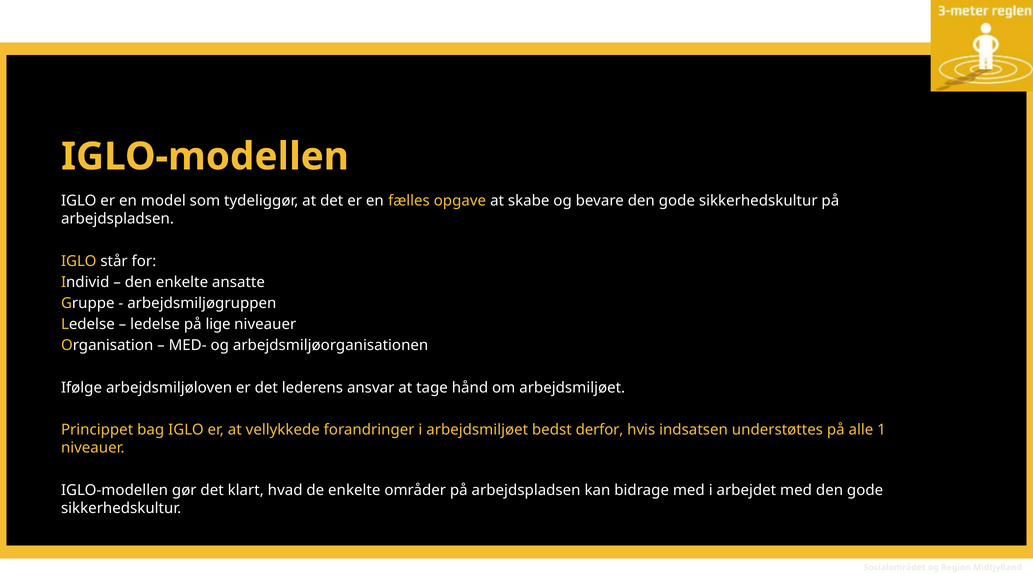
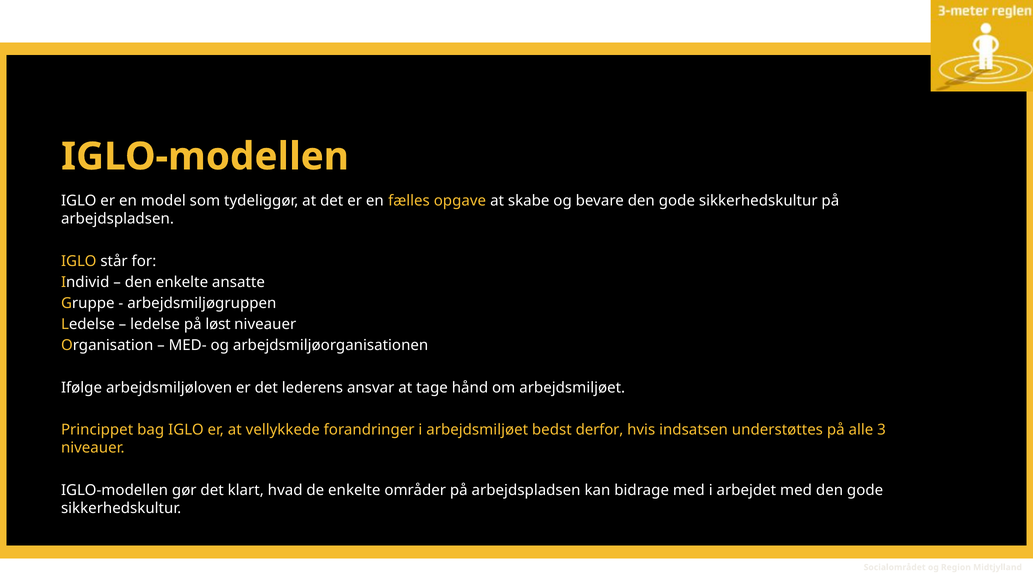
lige: lige -> løst
1: 1 -> 3
